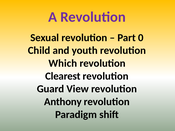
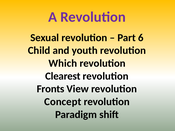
0: 0 -> 6
Guard: Guard -> Fronts
Anthony: Anthony -> Concept
